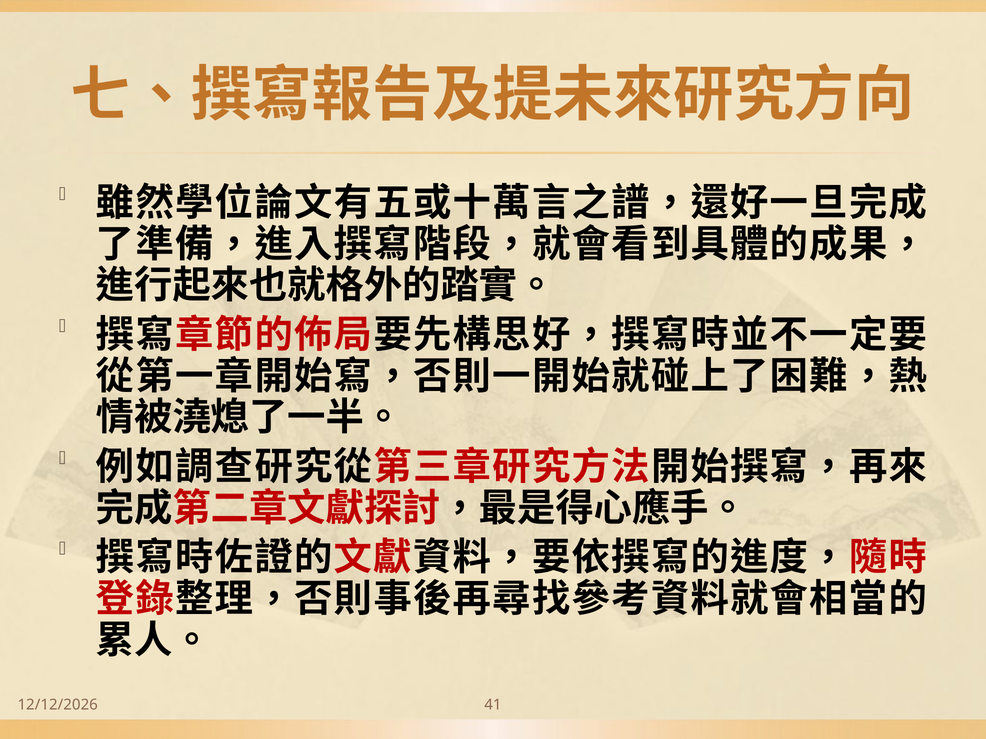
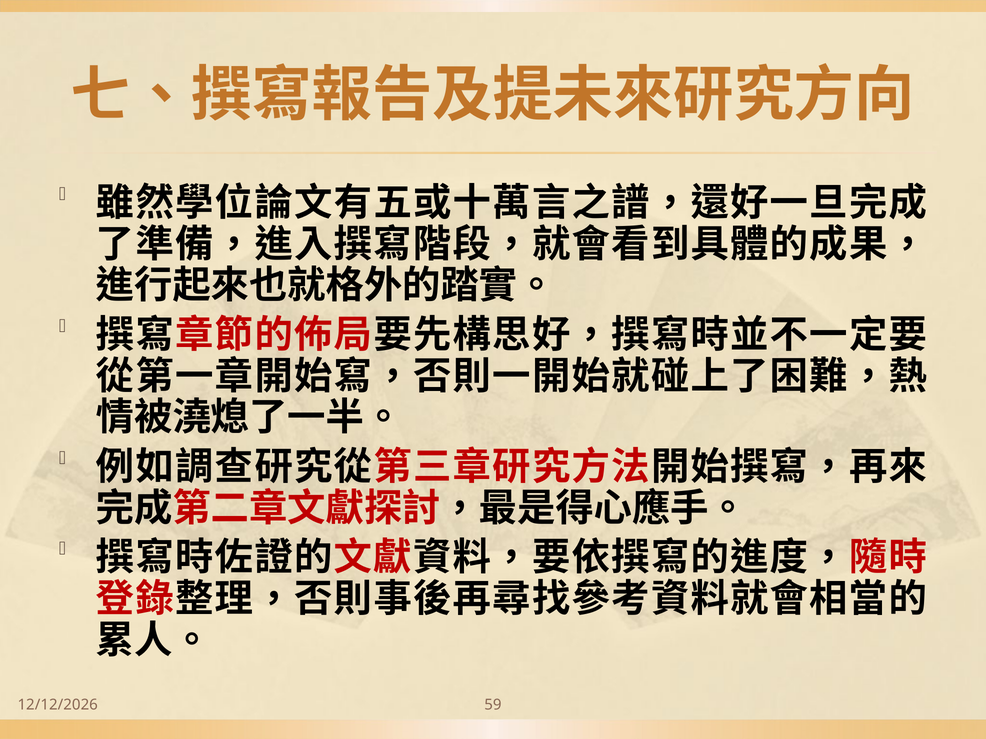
41: 41 -> 59
